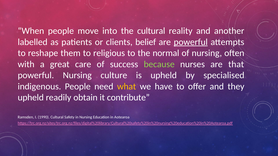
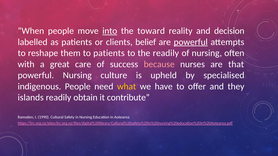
into underline: none -> present
the cultural: cultural -> toward
another: another -> decision
to religious: religious -> patients
the normal: normal -> readily
because colour: light green -> pink
upheld at (31, 98): upheld -> islands
